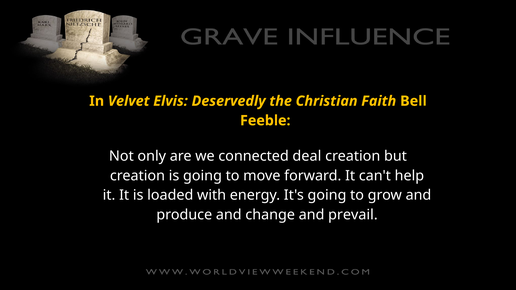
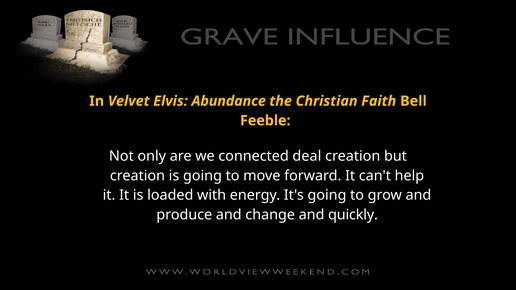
Deservedly: Deservedly -> Abundance
prevail: prevail -> quickly
